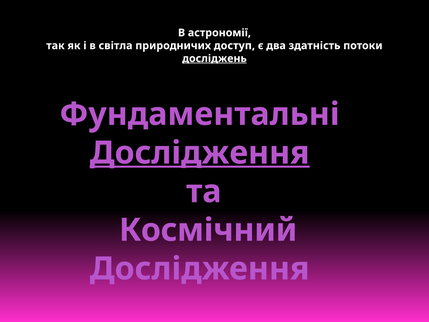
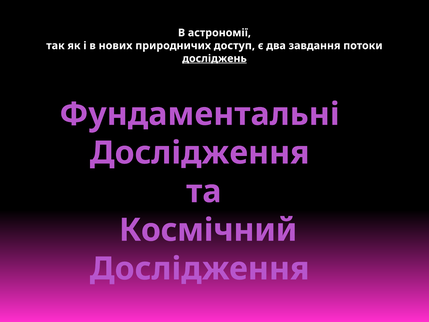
світла: світла -> нових
здатність: здатність -> завдання
Дослідження at (200, 153) underline: present -> none
